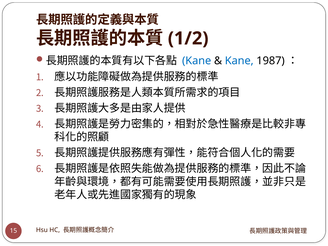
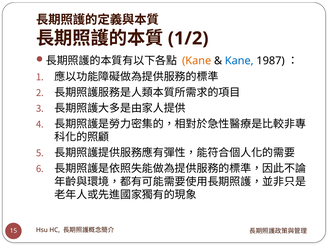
Kane at (197, 61) colour: blue -> orange
